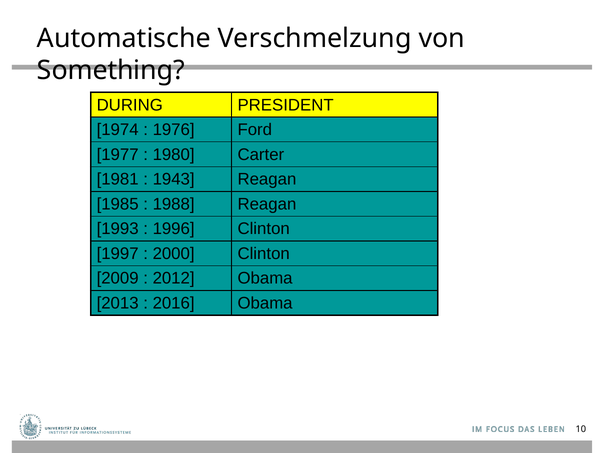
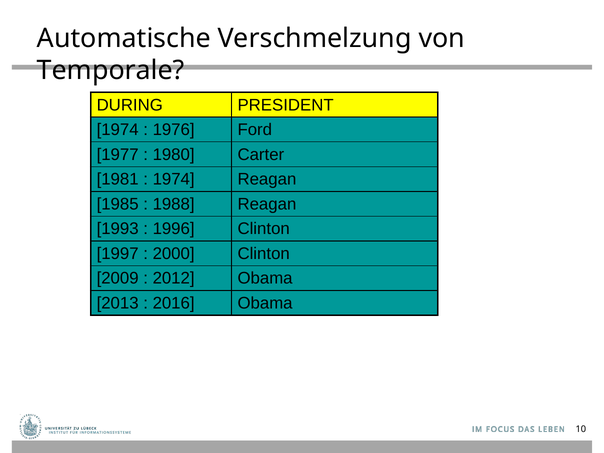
Something: Something -> Temporale
1943 at (174, 179): 1943 -> 1974
